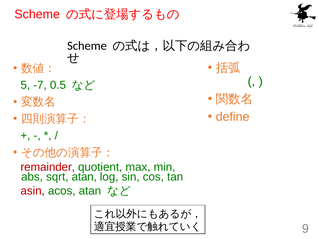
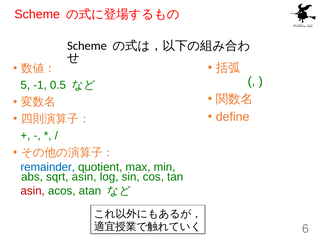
-7: -7 -> -1
remainder colour: red -> blue
sqrt atan: atan -> asin
9: 9 -> 6
